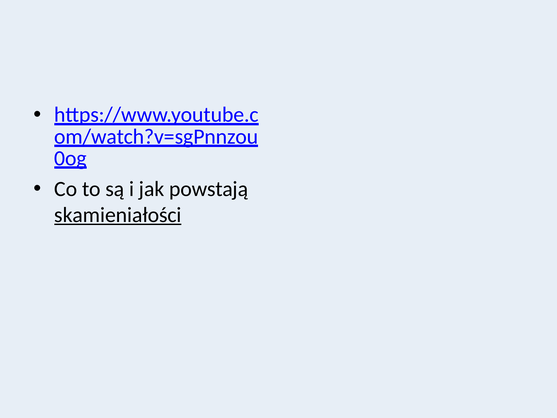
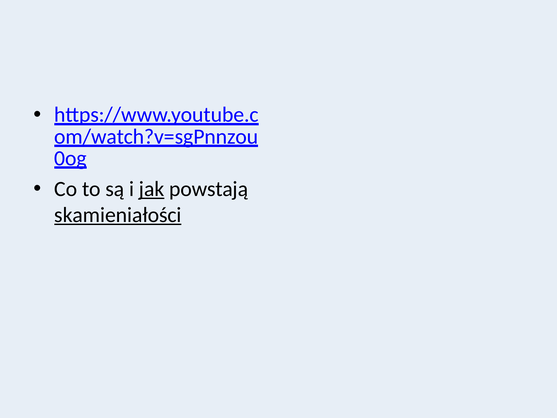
jak underline: none -> present
